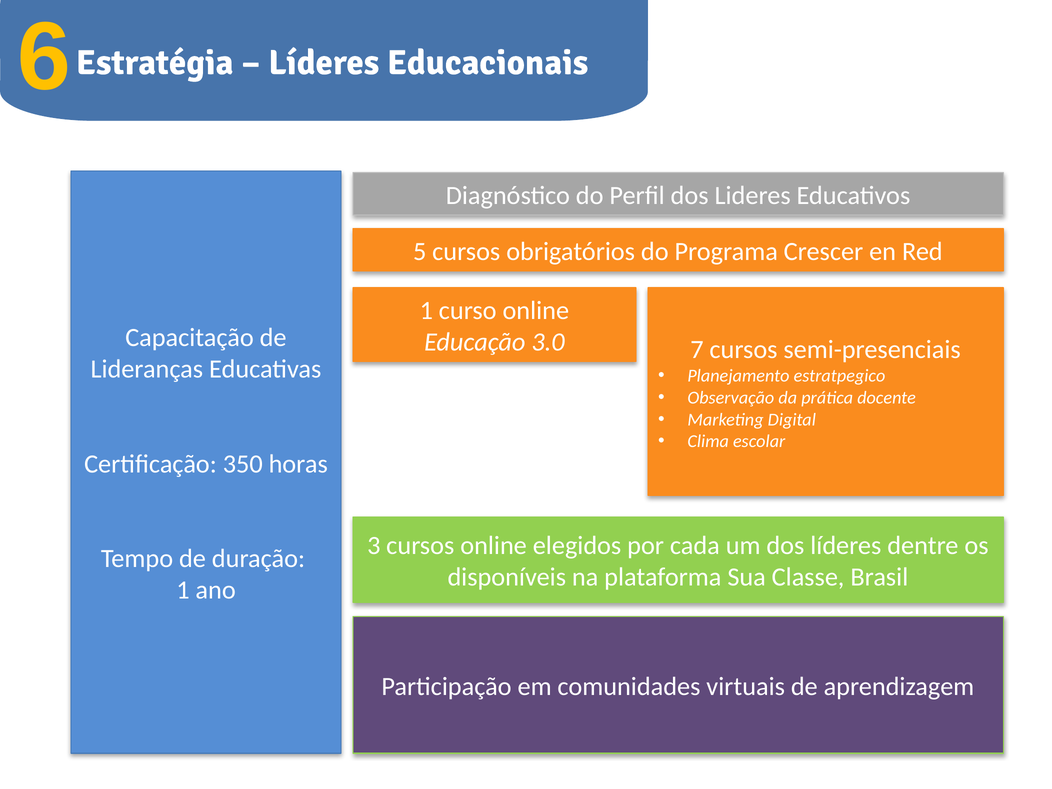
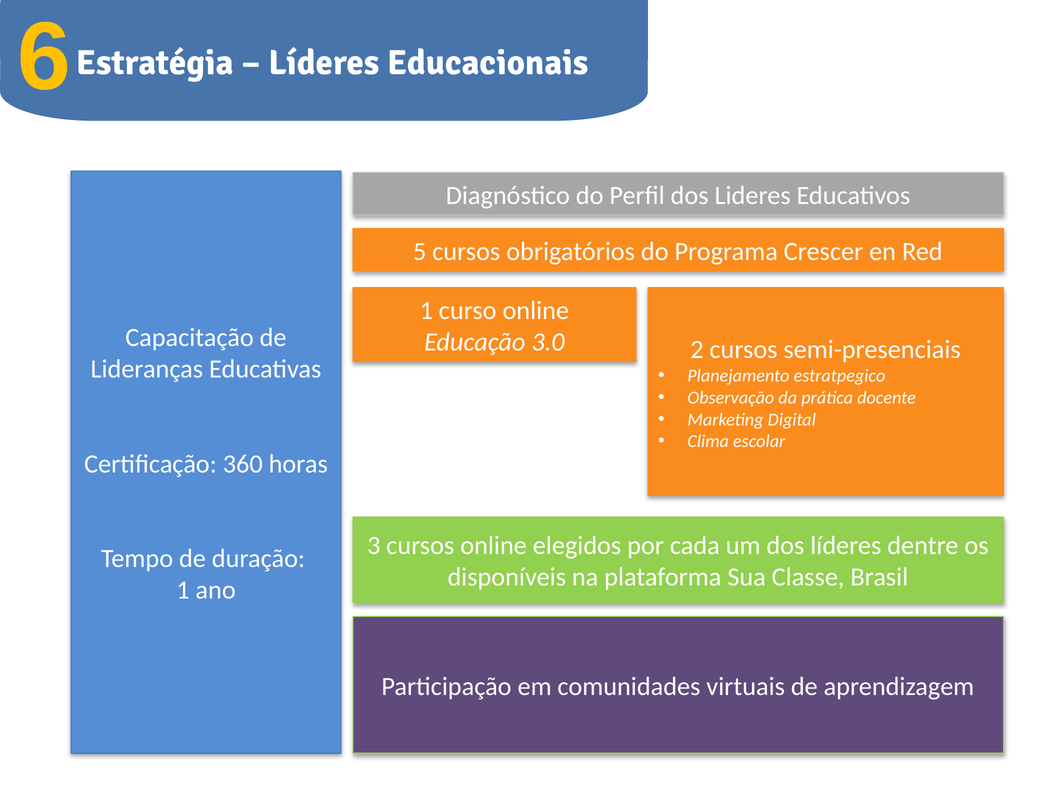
7: 7 -> 2
350: 350 -> 360
